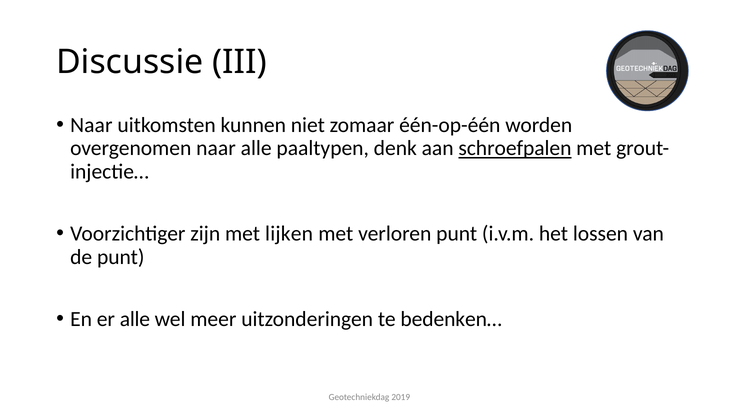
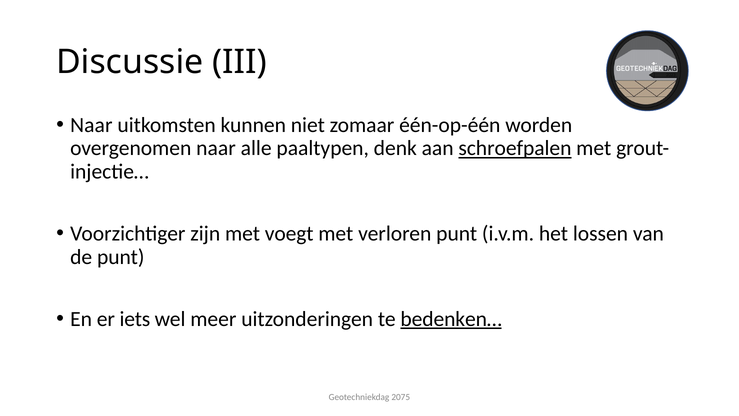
lijken: lijken -> voegt
er alle: alle -> iets
bedenken… underline: none -> present
2019: 2019 -> 2075
